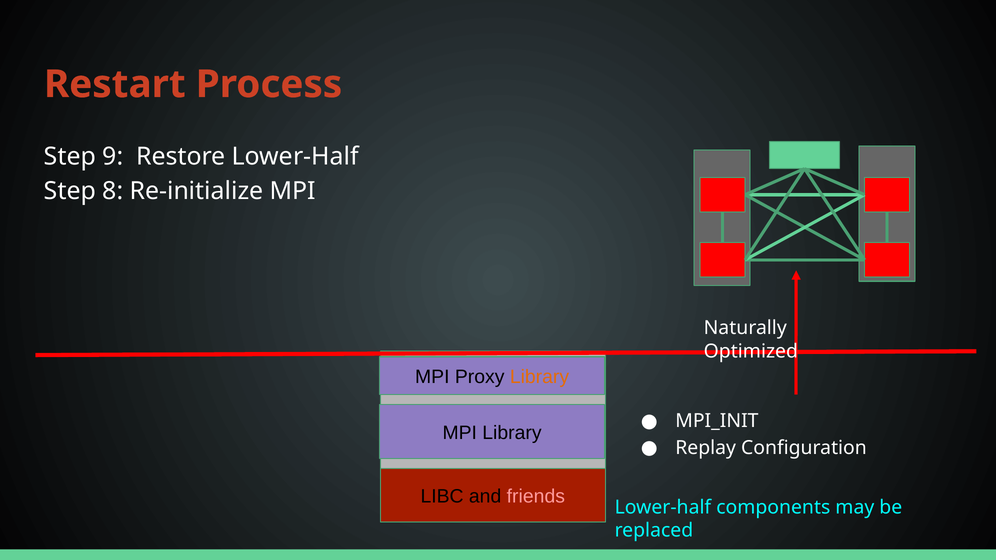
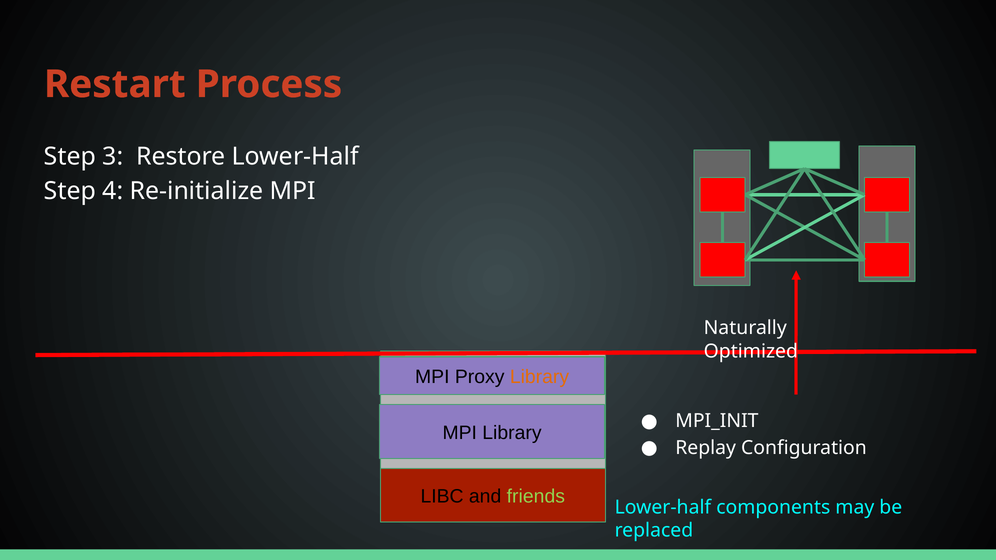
9: 9 -> 3
8: 8 -> 4
friends colour: pink -> light green
